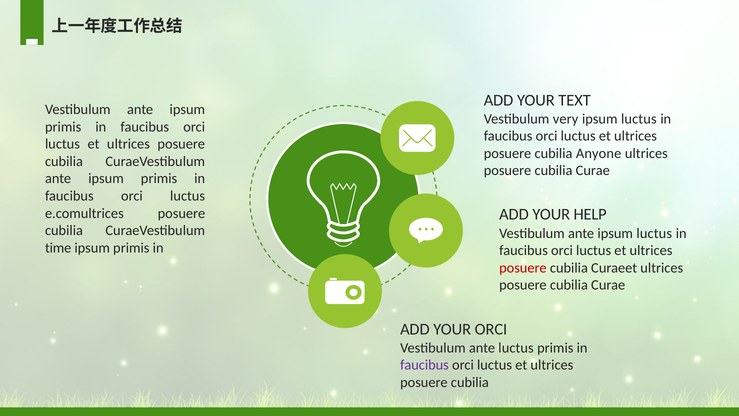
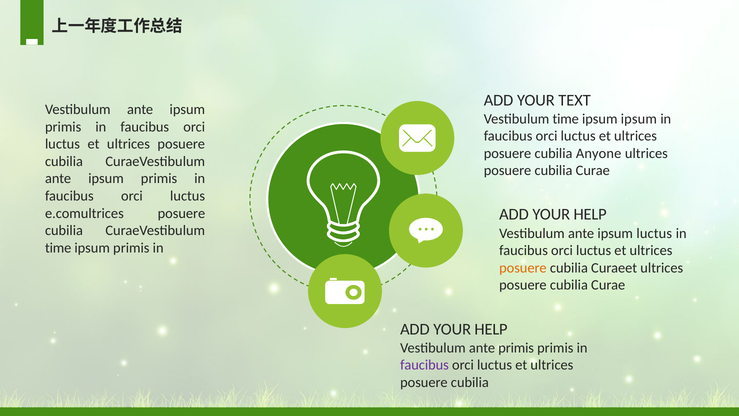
Vestibulum very: very -> time
luctus at (639, 119): luctus -> ipsum
posuere at (523, 268) colour: red -> orange
ORCI at (491, 329): ORCI -> HELP
ante luctus: luctus -> primis
